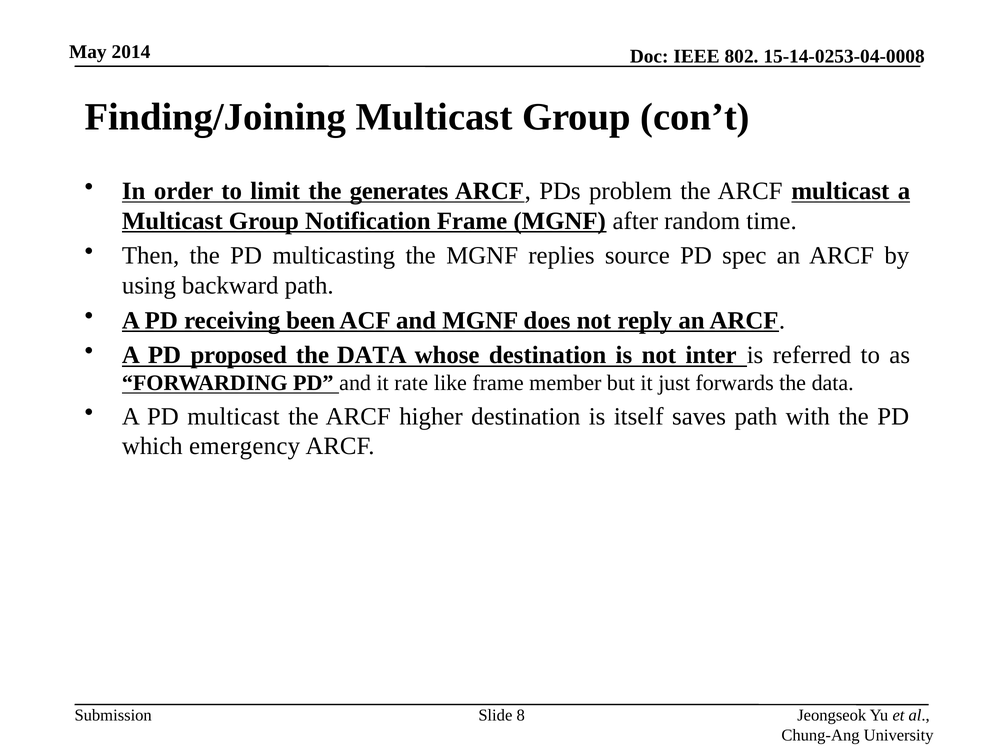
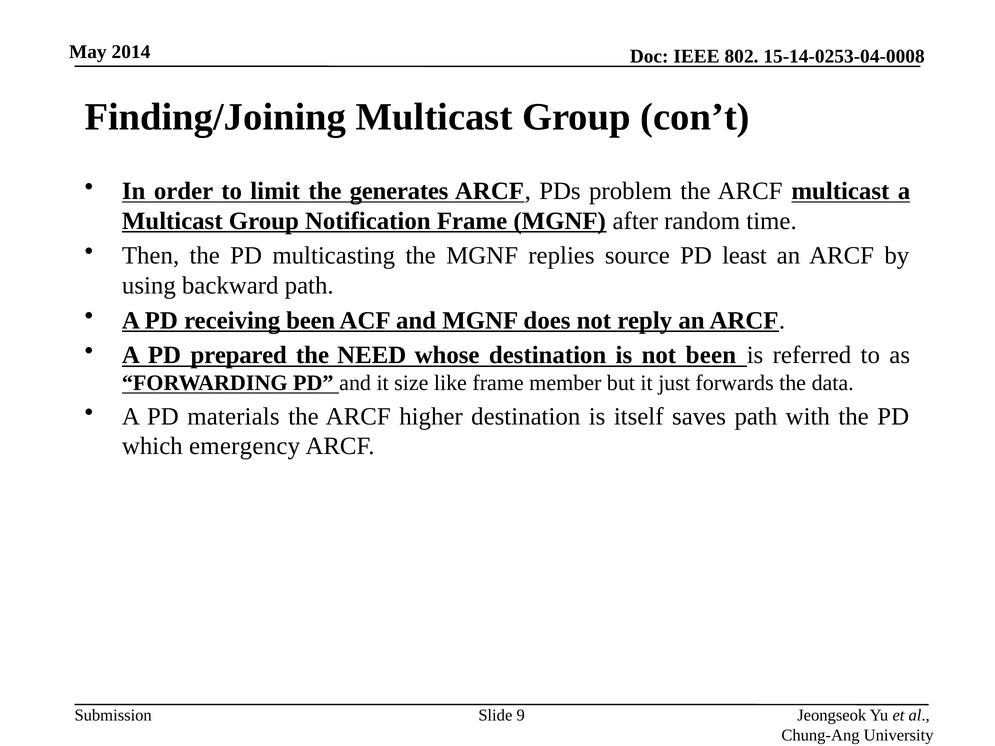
spec: spec -> least
proposed: proposed -> prepared
DATA at (372, 355): DATA -> NEED
not inter: inter -> been
rate: rate -> size
PD multicast: multicast -> materials
8: 8 -> 9
